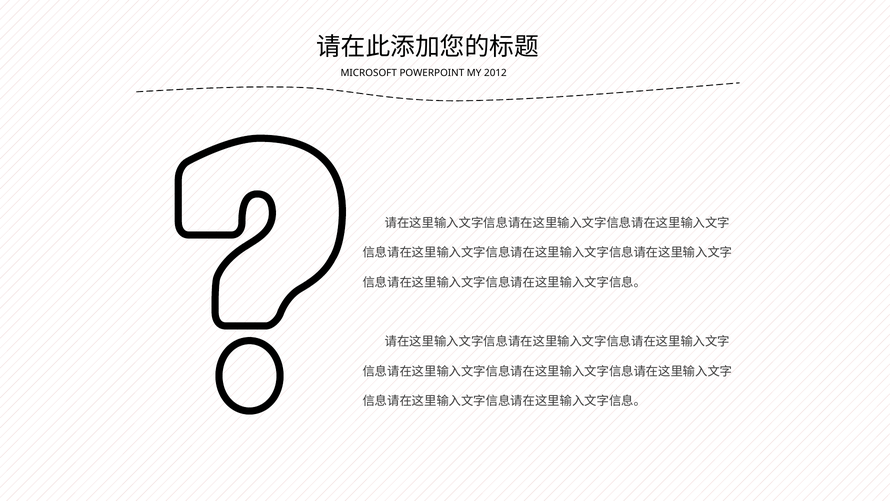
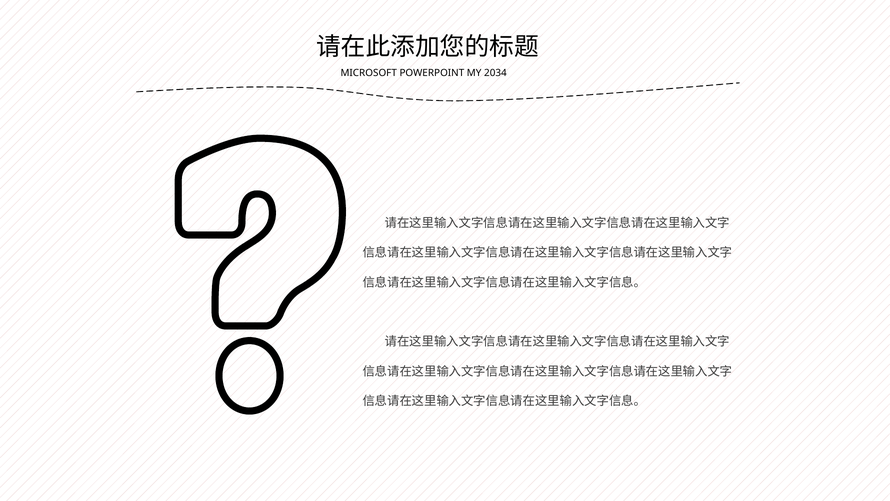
2012: 2012 -> 2034
